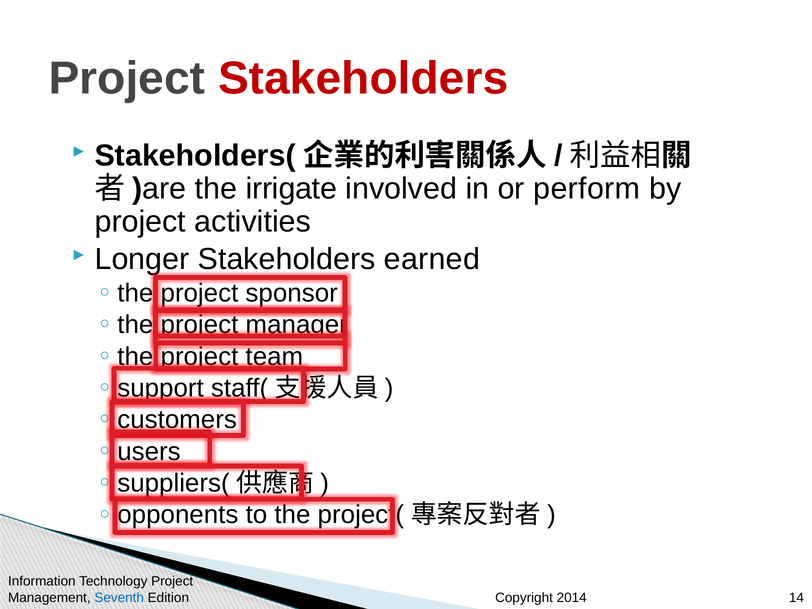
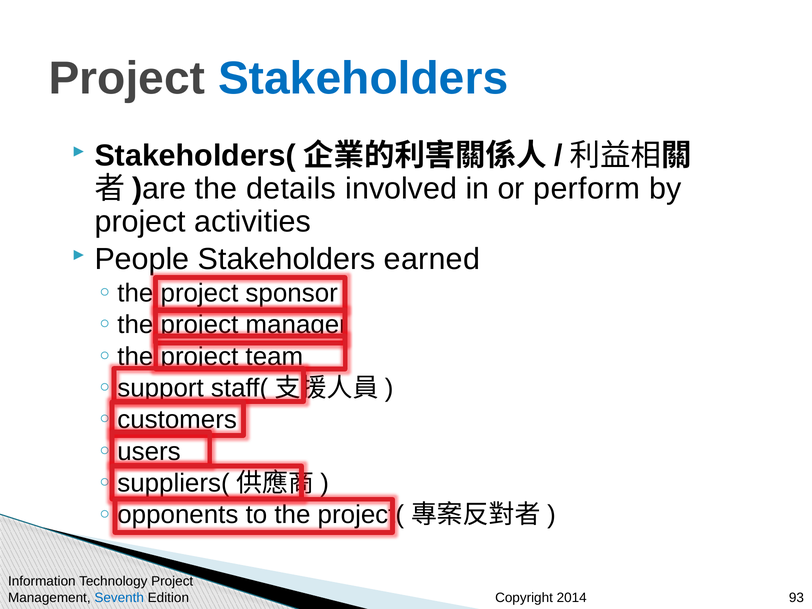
Stakeholders at (363, 78) colour: red -> blue
irrigate: irrigate -> details
Longer: Longer -> People
14: 14 -> 93
